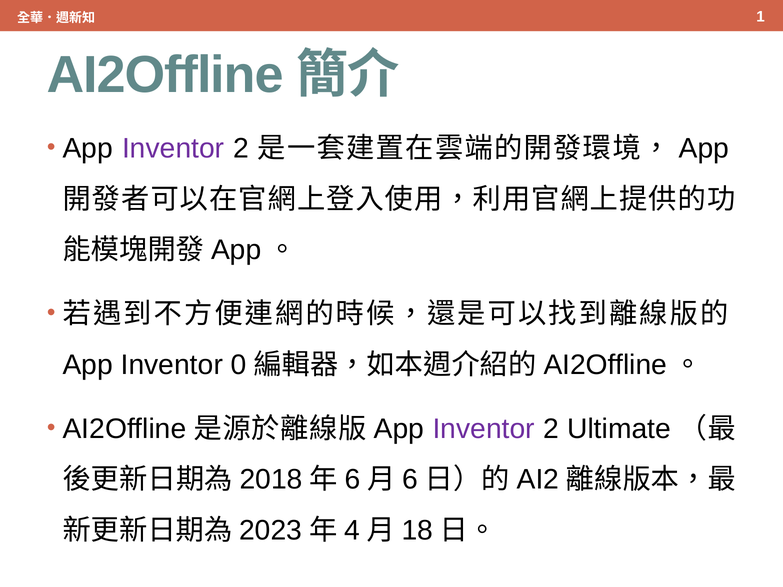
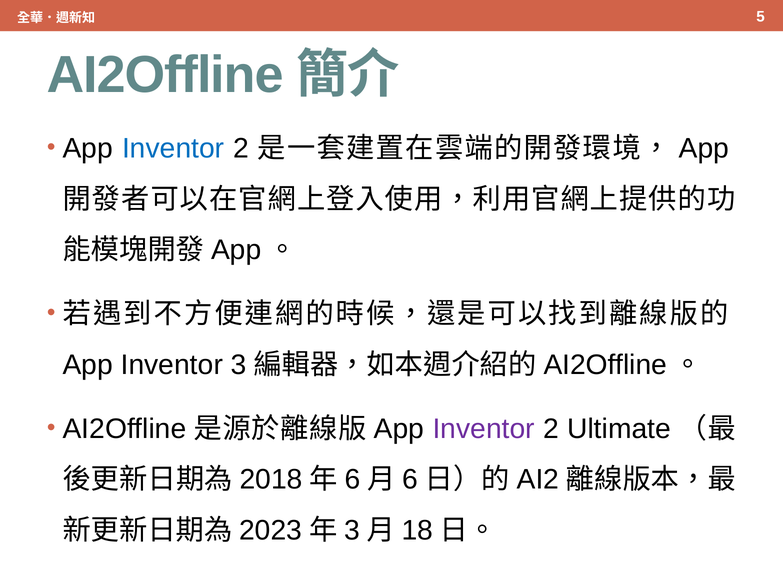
1: 1 -> 5
Inventor at (173, 148) colour: purple -> blue
Inventor 0: 0 -> 3
4 at (352, 531): 4 -> 3
